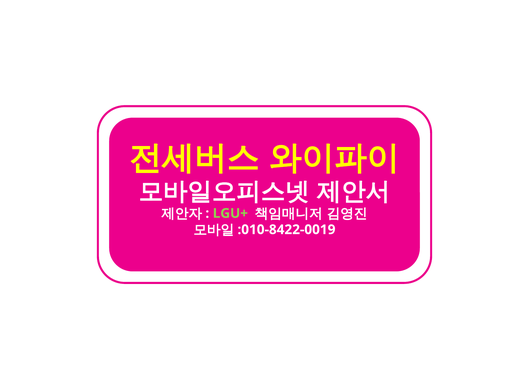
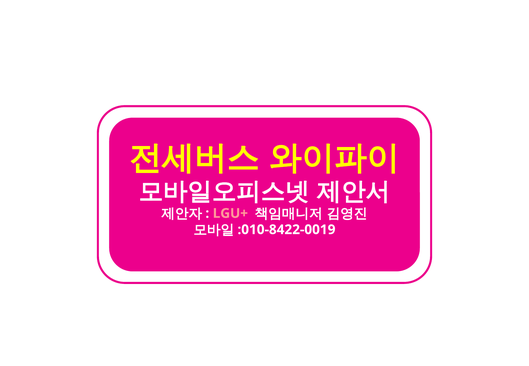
LGU+ colour: light green -> pink
